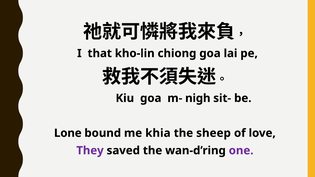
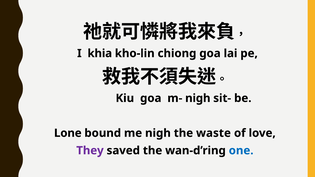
that: that -> khia
me khia: khia -> nigh
sheep: sheep -> waste
one colour: purple -> blue
